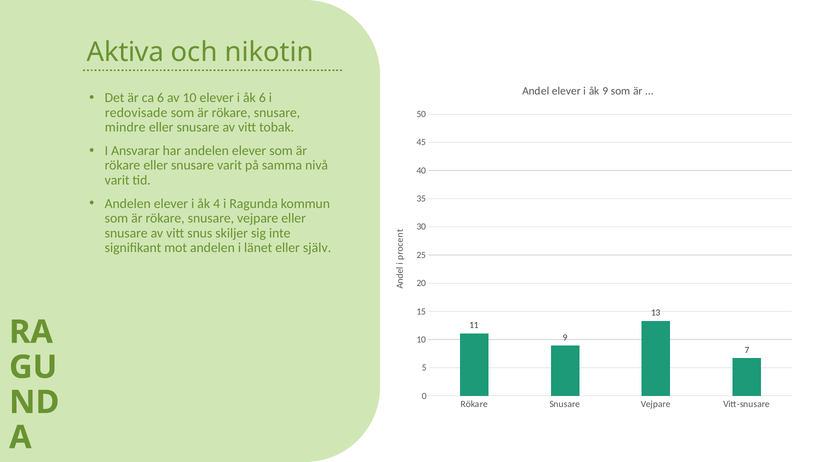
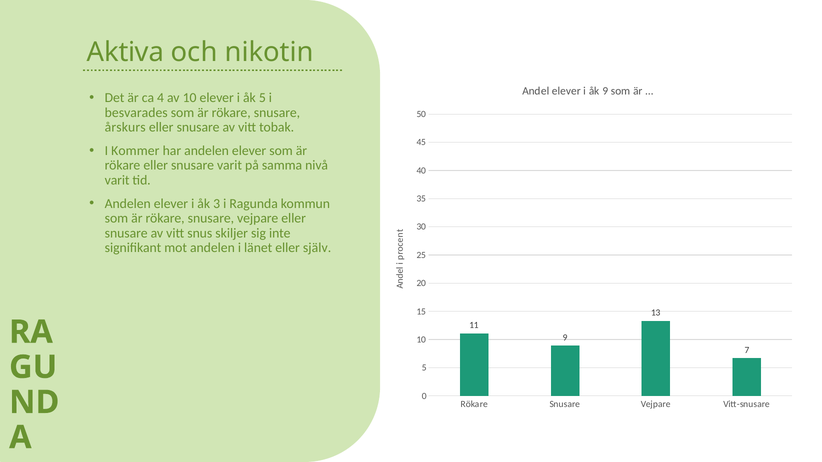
ca 6: 6 -> 4
åk 6: 6 -> 5
redovisade: redovisade -> besvarades
mindre: mindre -> årskurs
Ansvarar: Ansvarar -> Kommer
4: 4 -> 3
